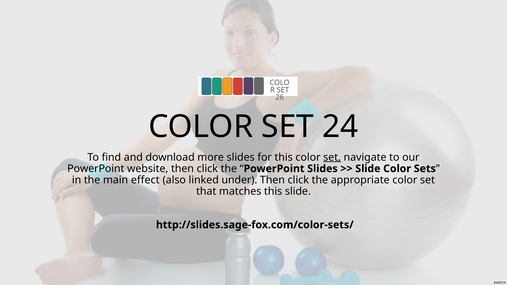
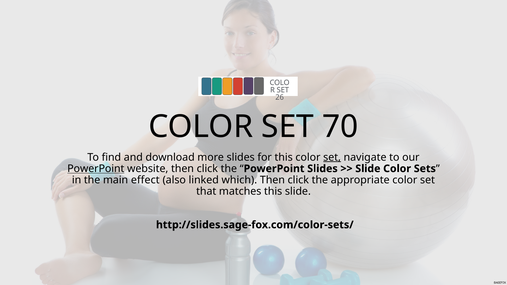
24: 24 -> 70
PowerPoint at (96, 169) underline: none -> present
under: under -> which
